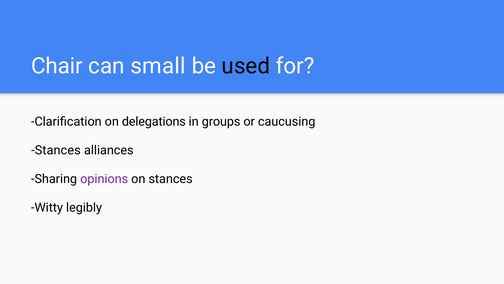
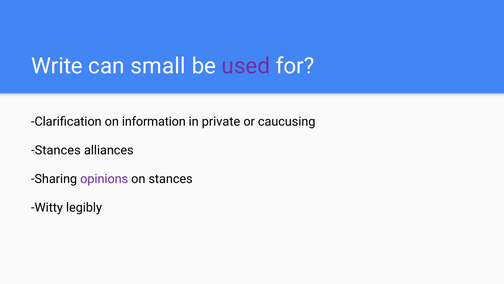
Chair: Chair -> Write
used colour: black -> purple
delegations: delegations -> information
groups: groups -> private
